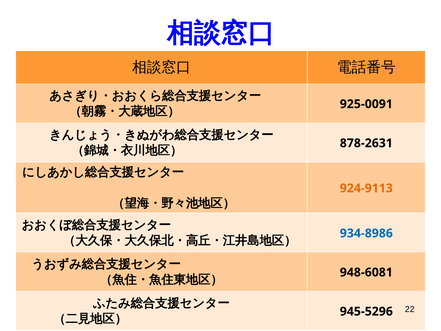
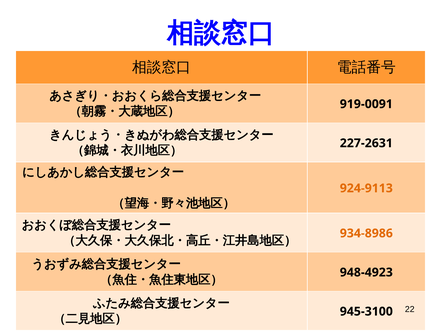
925-0091: 925-0091 -> 919-0091
878-2631: 878-2631 -> 227-2631
934-8986 colour: blue -> orange
948-6081: 948-6081 -> 948-4923
945-5296: 945-5296 -> 945-3100
